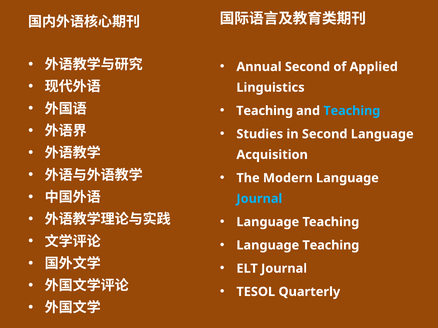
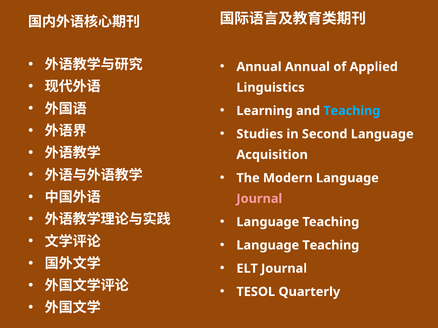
Annual Second: Second -> Annual
Teaching at (265, 111): Teaching -> Learning
Journal at (259, 199) colour: light blue -> pink
